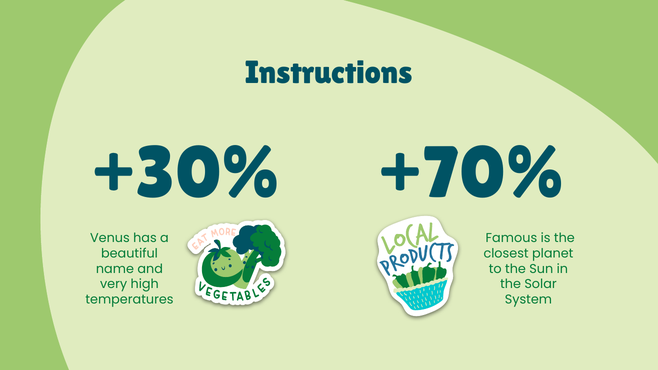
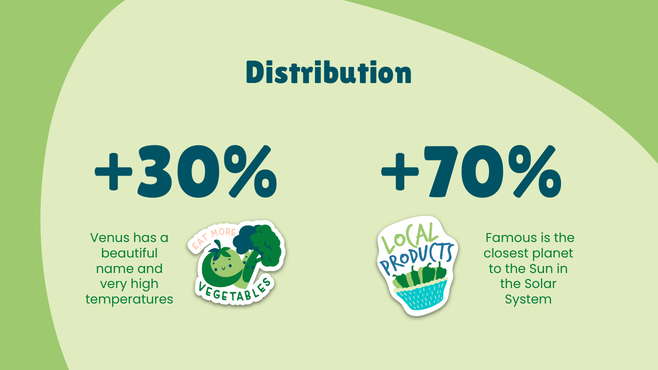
Instructions: Instructions -> Distribution
